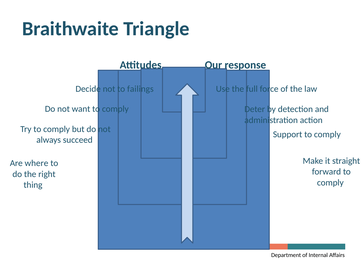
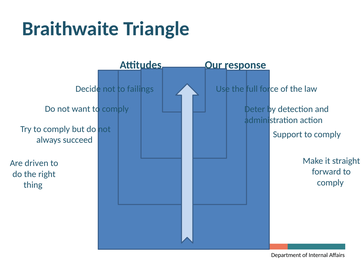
where: where -> driven
